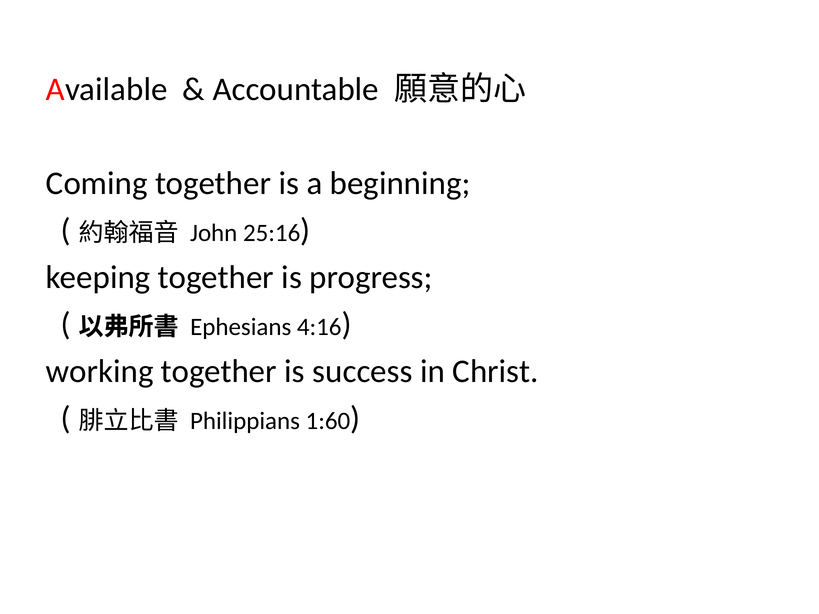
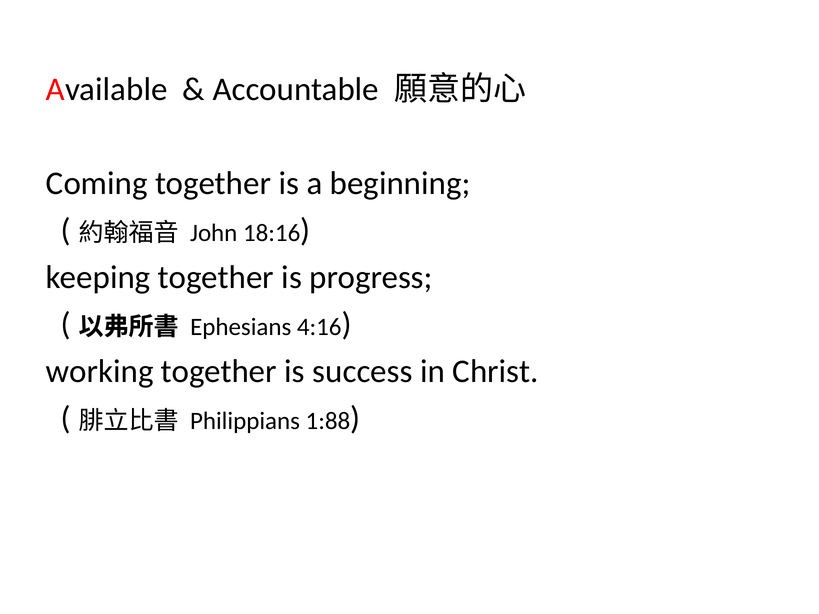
25:16: 25:16 -> 18:16
1:60: 1:60 -> 1:88
